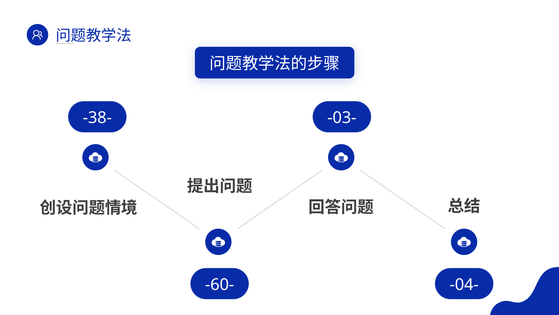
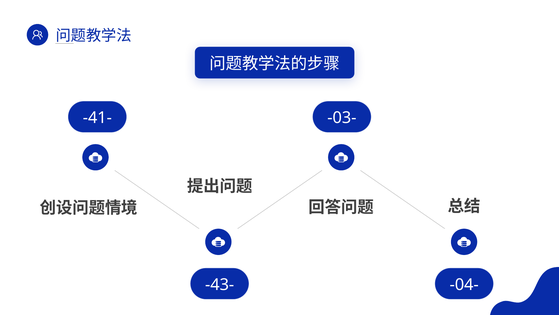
-38-: -38- -> -41-
-60-: -60- -> -43-
